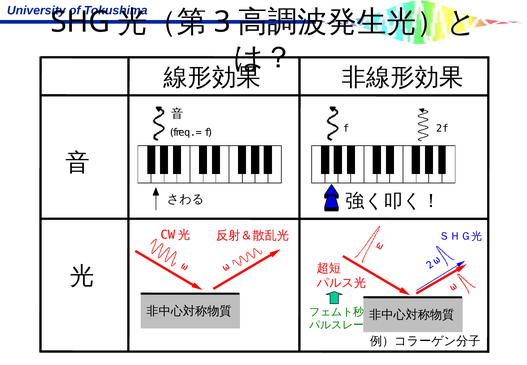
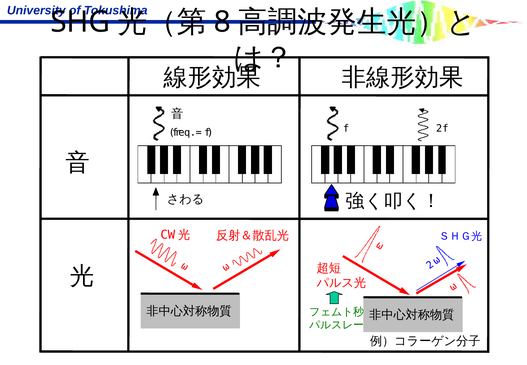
3: 3 -> 8
